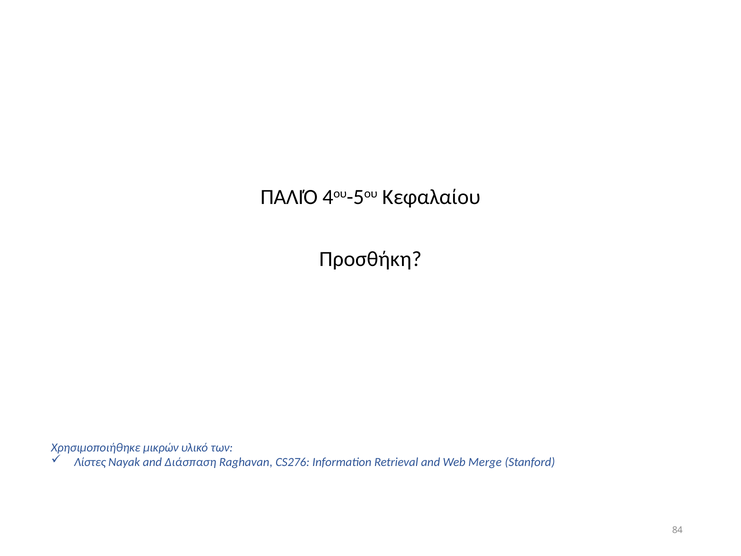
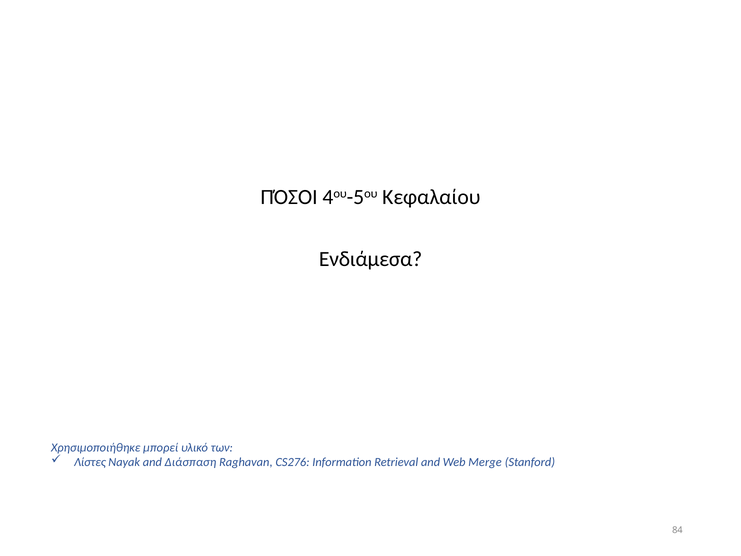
ΠΑΛΙΌ: ΠΑΛΙΌ -> ΠΌΣΟΙ
Προσθήκη: Προσθήκη -> Ενδιάμεσα
μικρών: μικρών -> μπορεί
